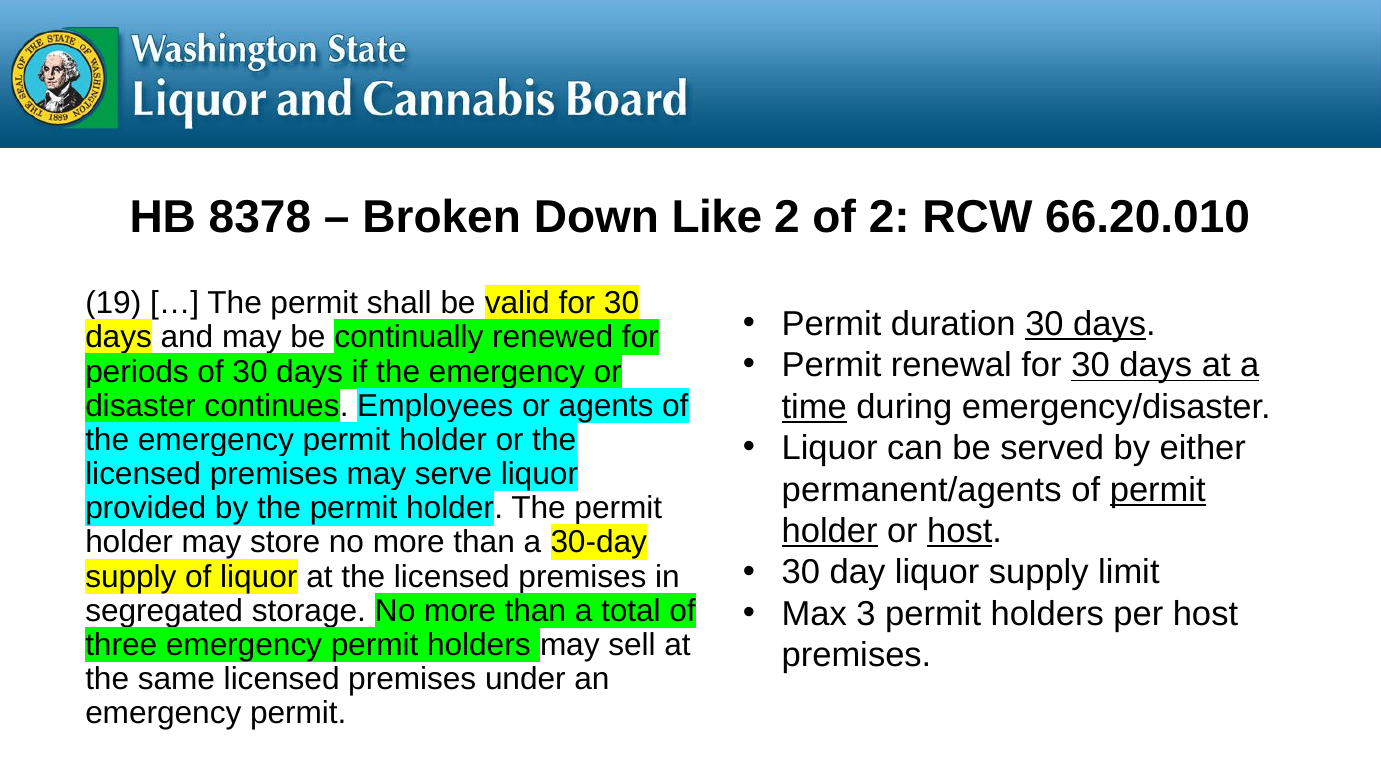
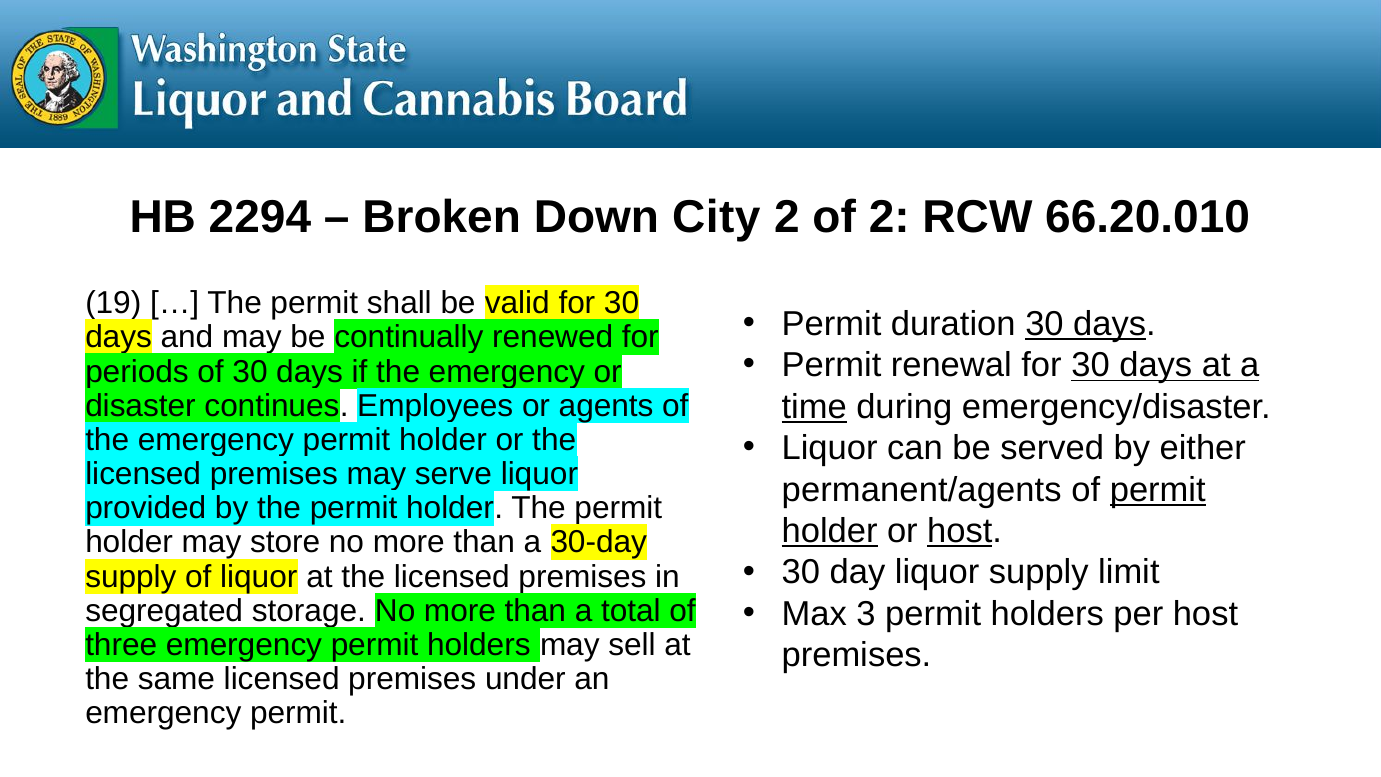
8378: 8378 -> 2294
Like: Like -> City
